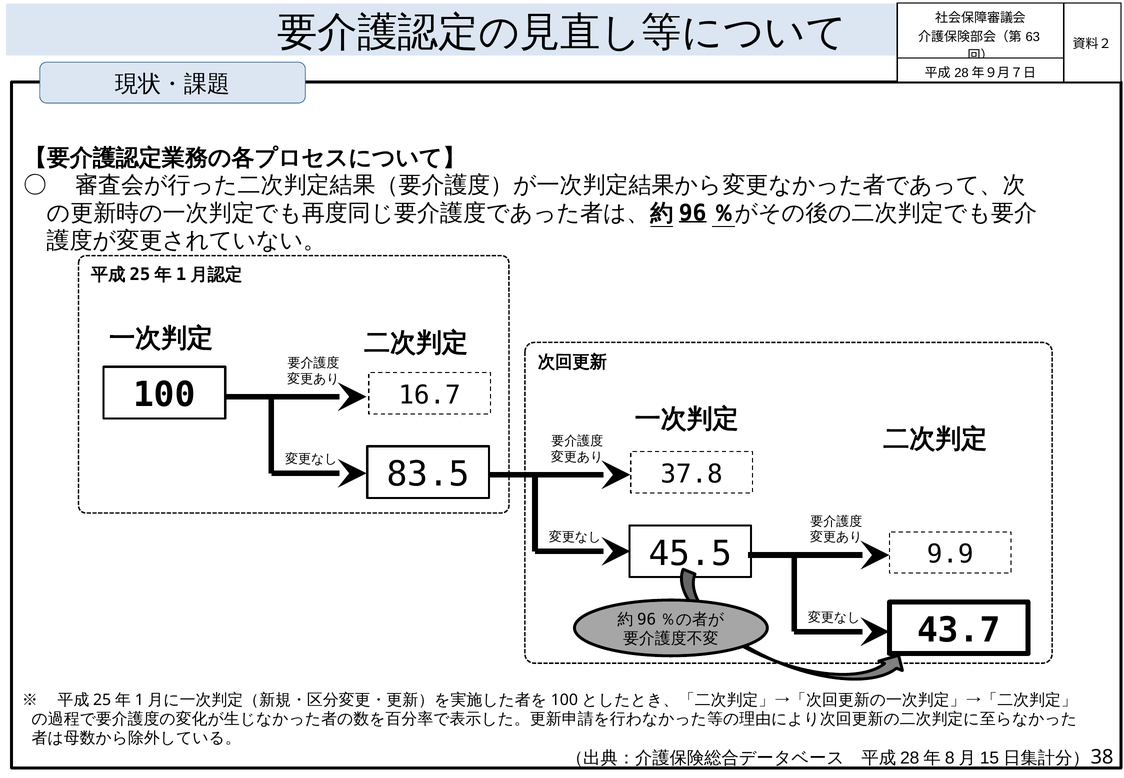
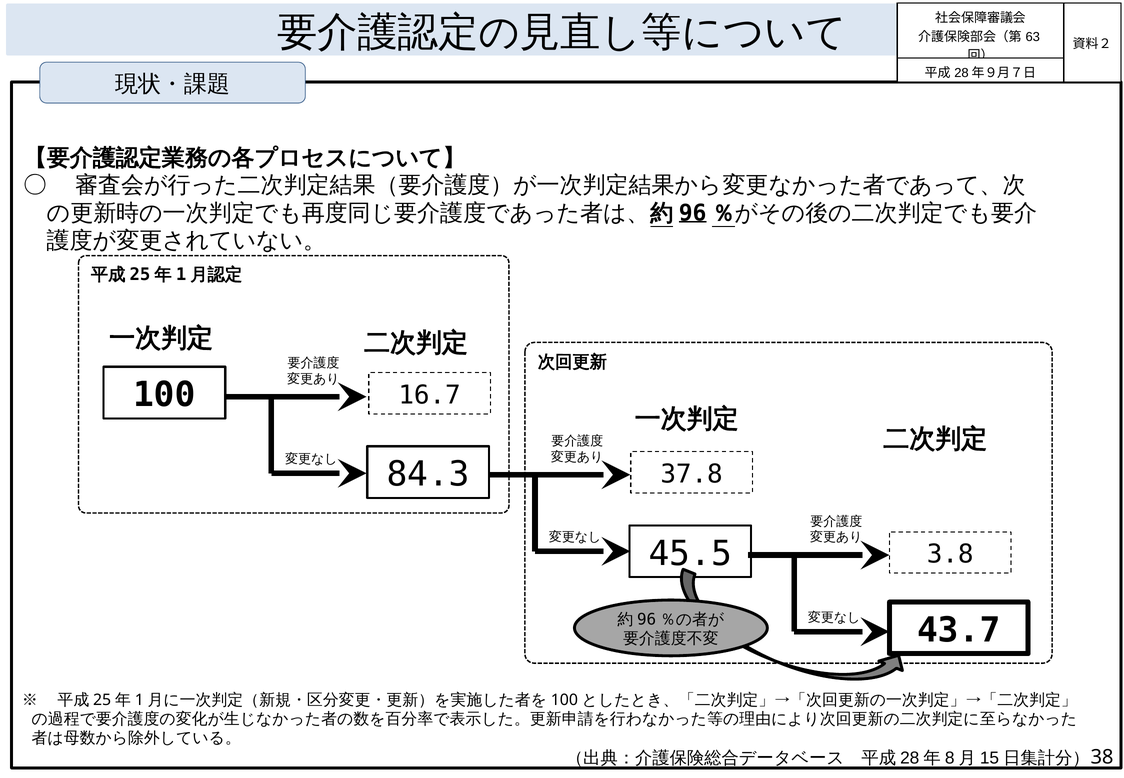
83.5: 83.5 -> 84.3
9.9: 9.9 -> 3.8
